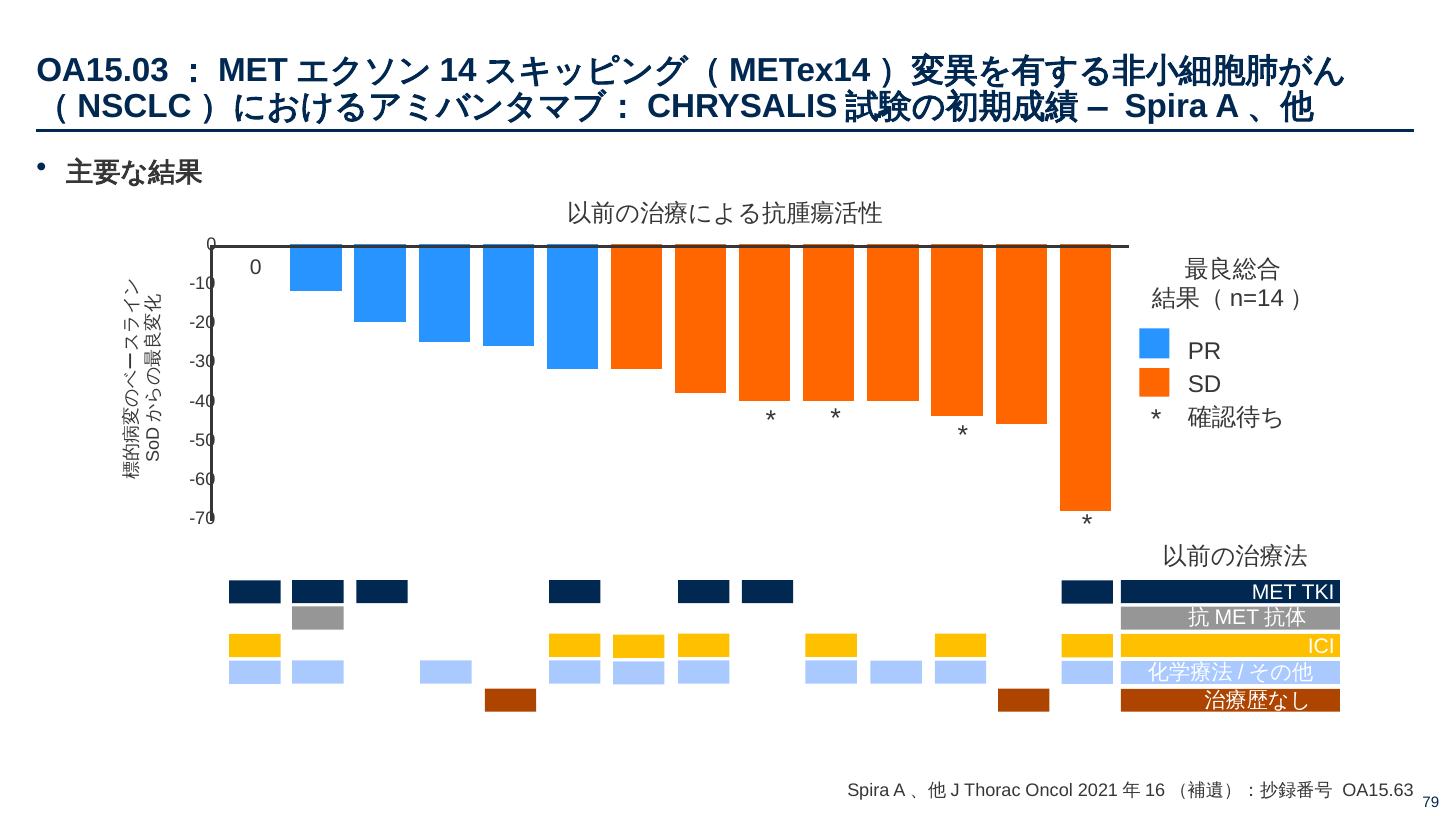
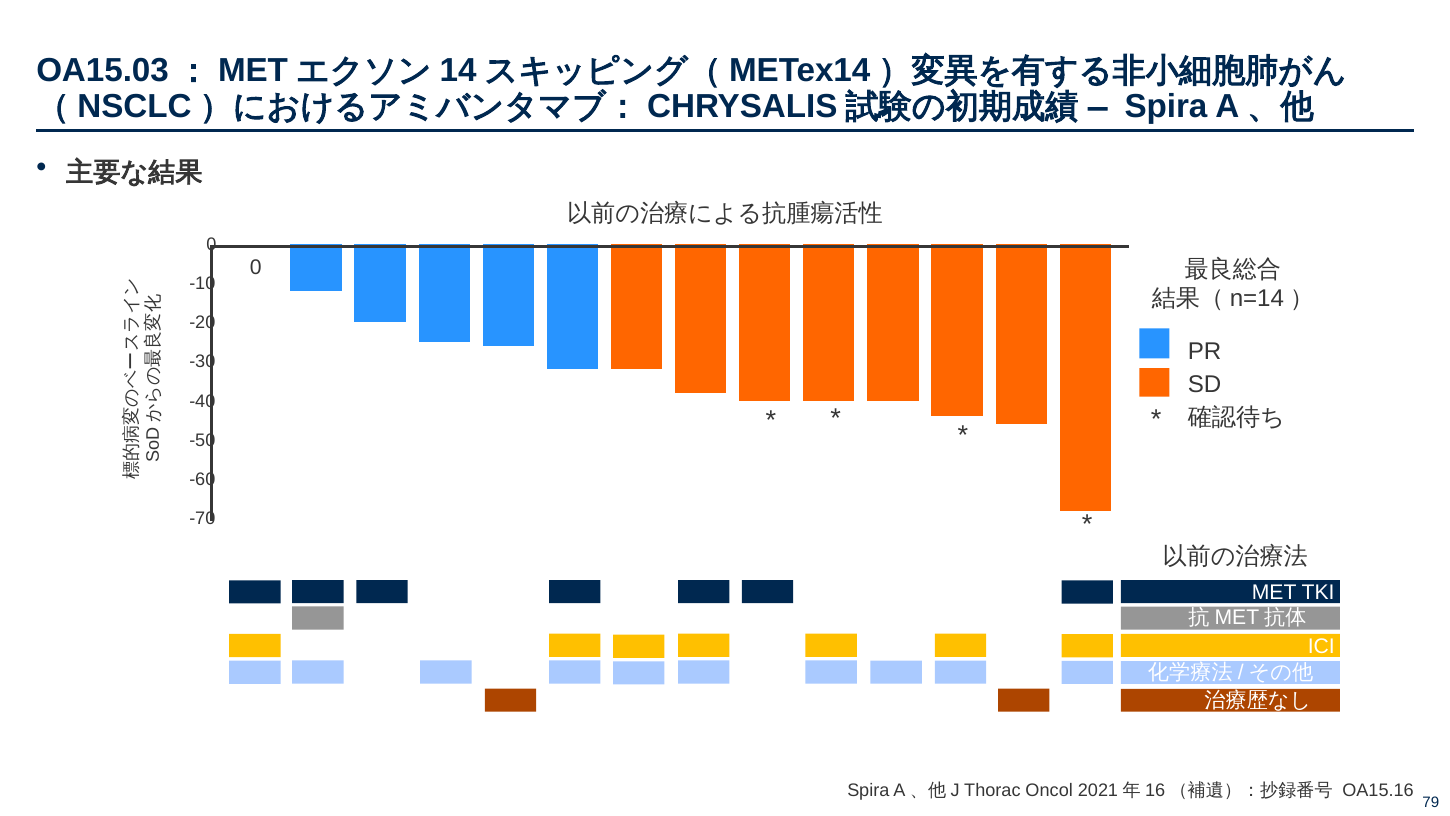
OA15.63: OA15.63 -> OA15.16
